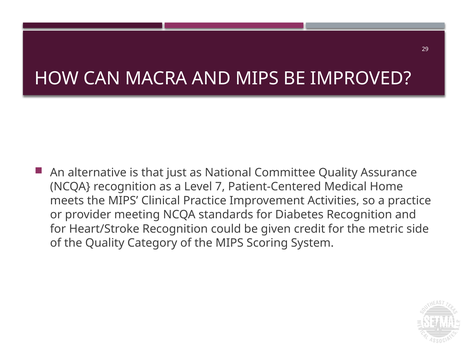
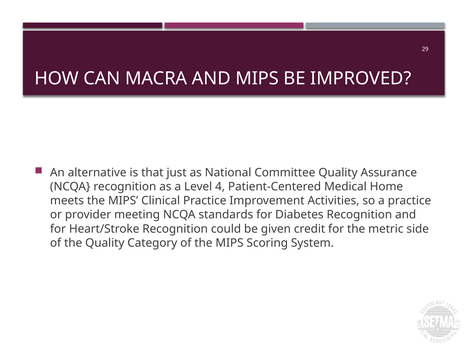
7: 7 -> 4
